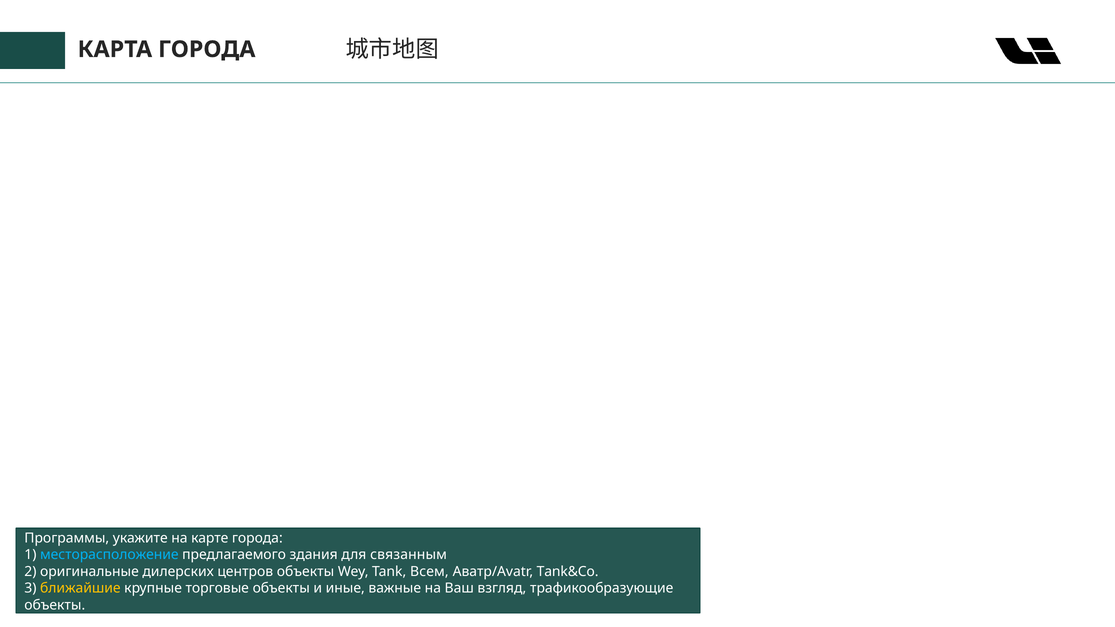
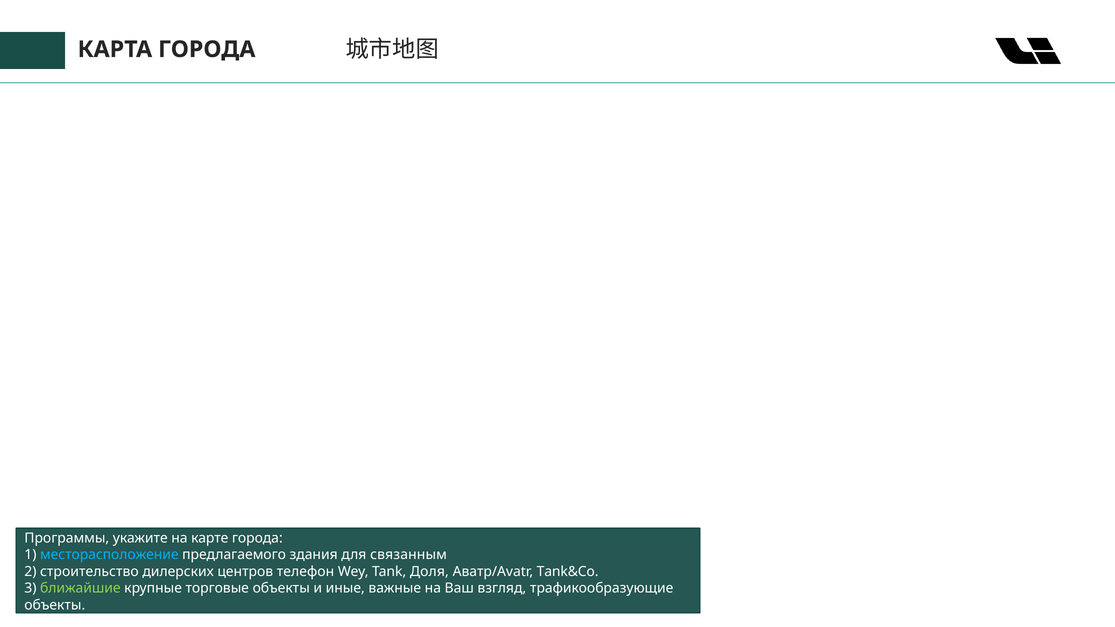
оригинальные: оригинальные -> строительство
центров объекты: объекты -> телефон
Всем: Всем -> Доля
ближайшие colour: yellow -> light green
